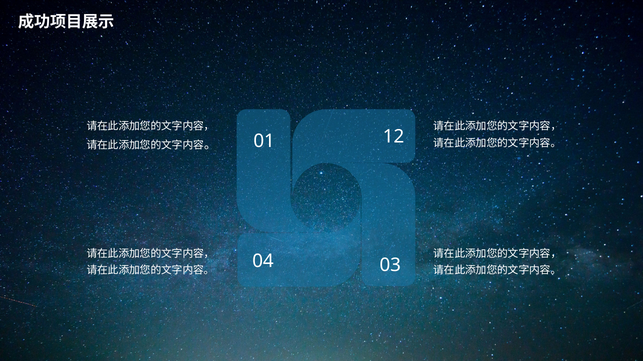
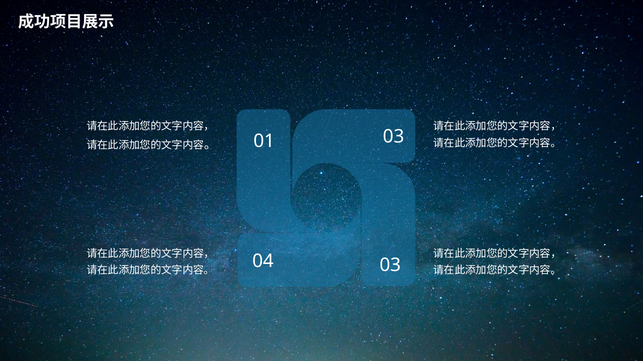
01 12: 12 -> 03
